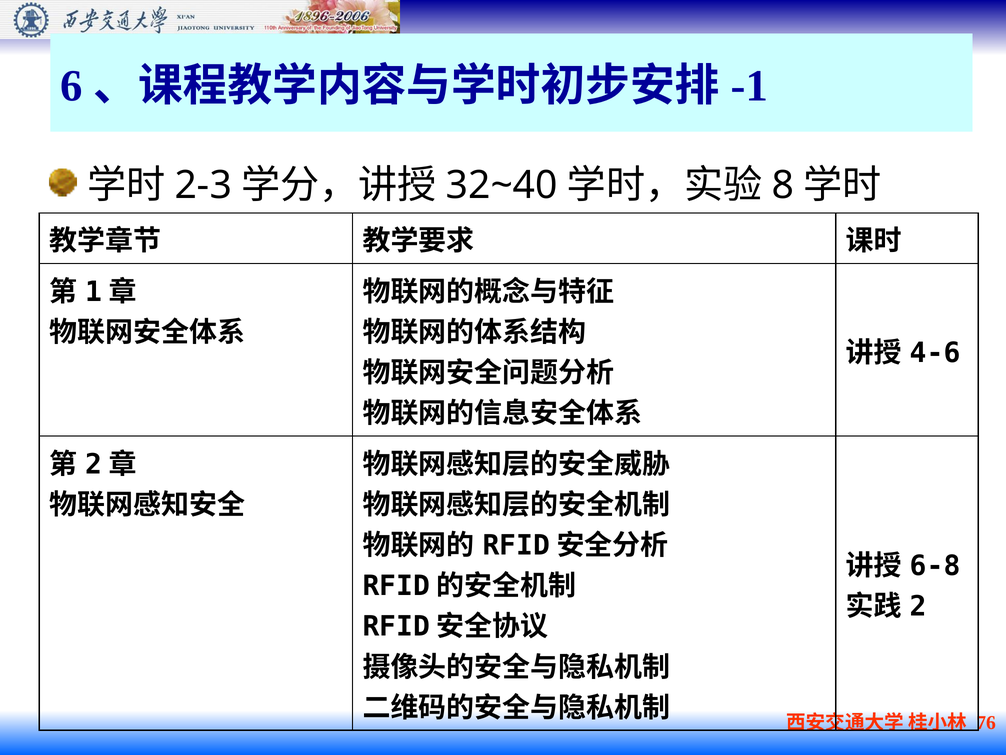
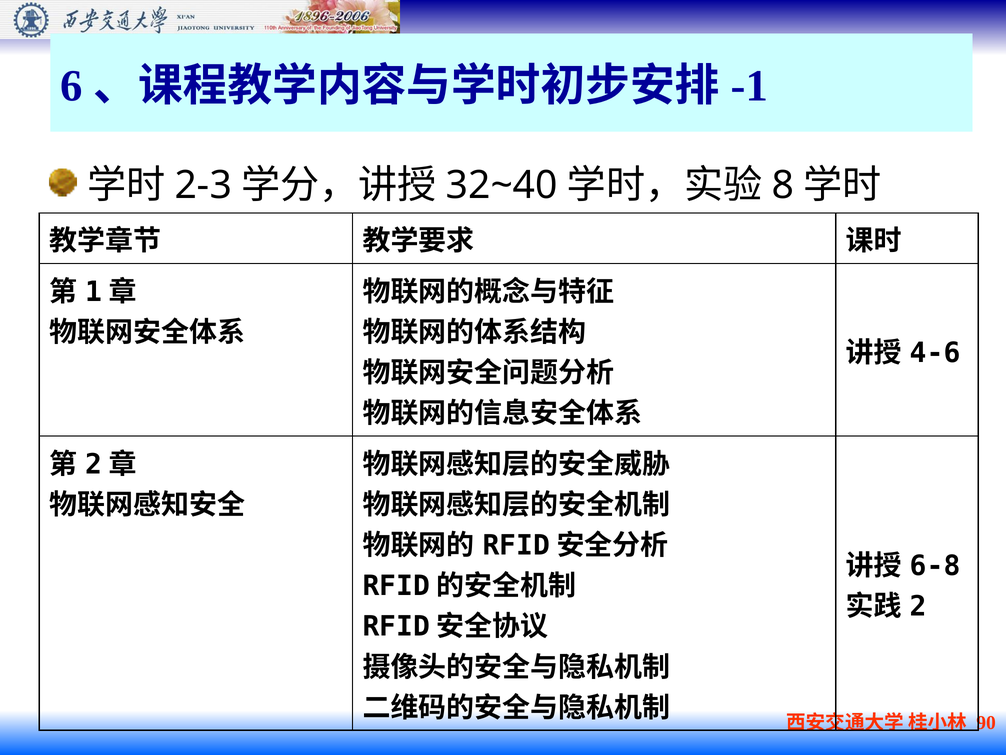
76: 76 -> 90
